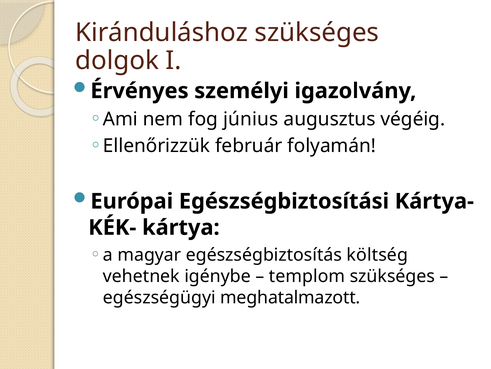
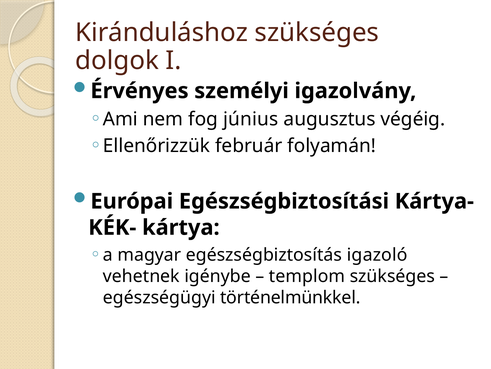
költség: költség -> igazoló
meghatalmazott: meghatalmazott -> történelmünkkel
